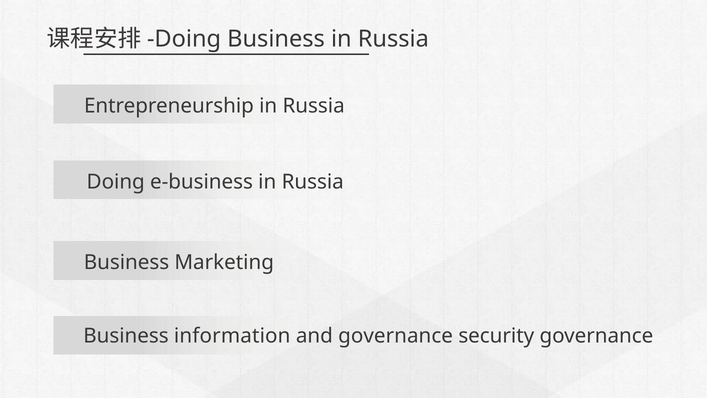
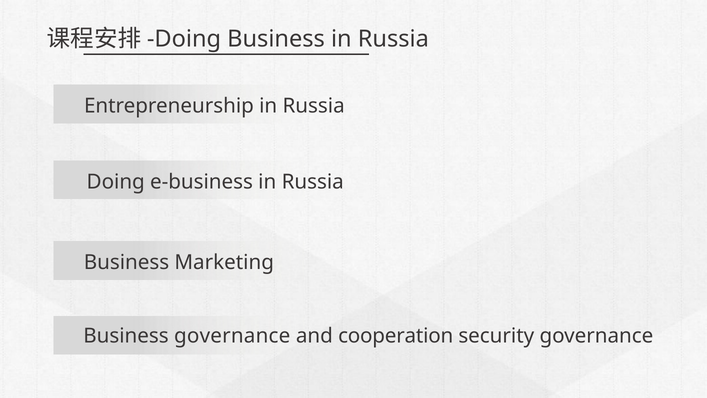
Business information: information -> governance
and governance: governance -> cooperation
